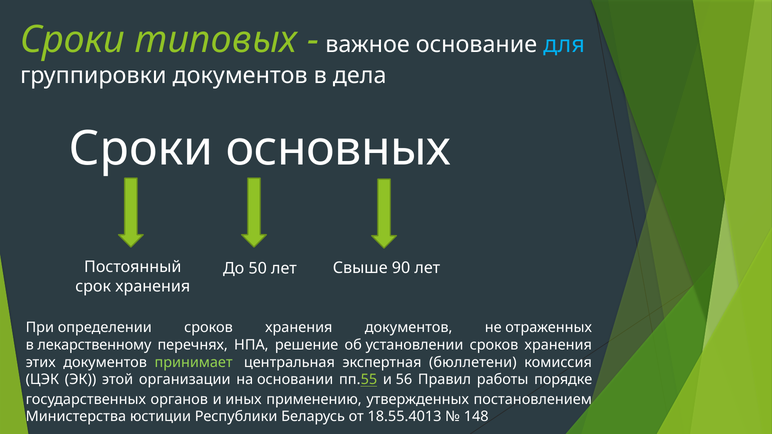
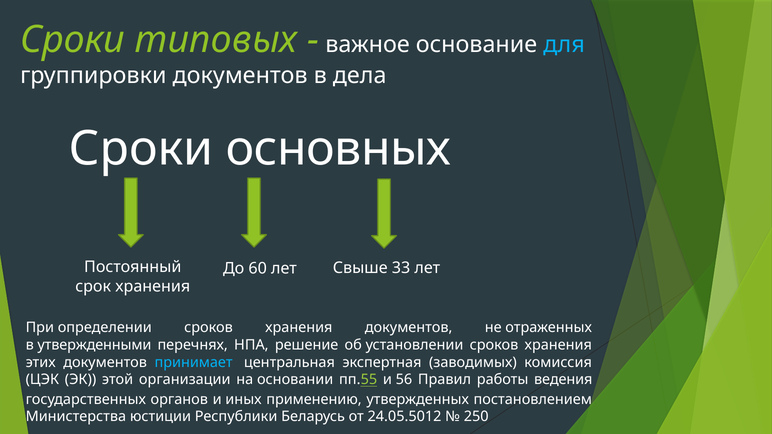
50: 50 -> 60
90: 90 -> 33
лекарственному: лекарственному -> утвержденными
принимает colour: light green -> light blue
бюллетени: бюллетени -> заводимых
порядке: порядке -> ведения
18.55.4013: 18.55.4013 -> 24.05.5012
148: 148 -> 250
